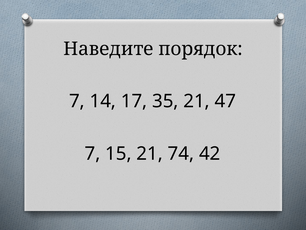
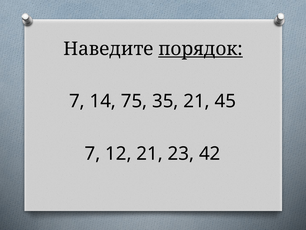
порядок underline: none -> present
17: 17 -> 75
47: 47 -> 45
15: 15 -> 12
74: 74 -> 23
